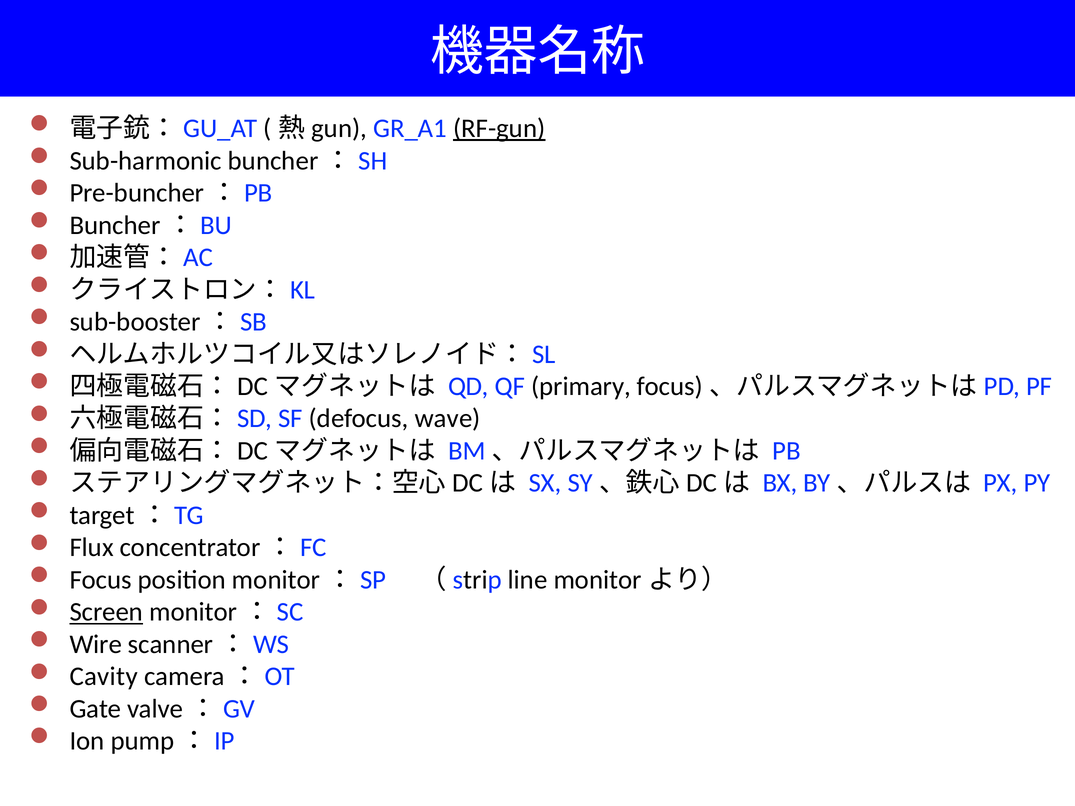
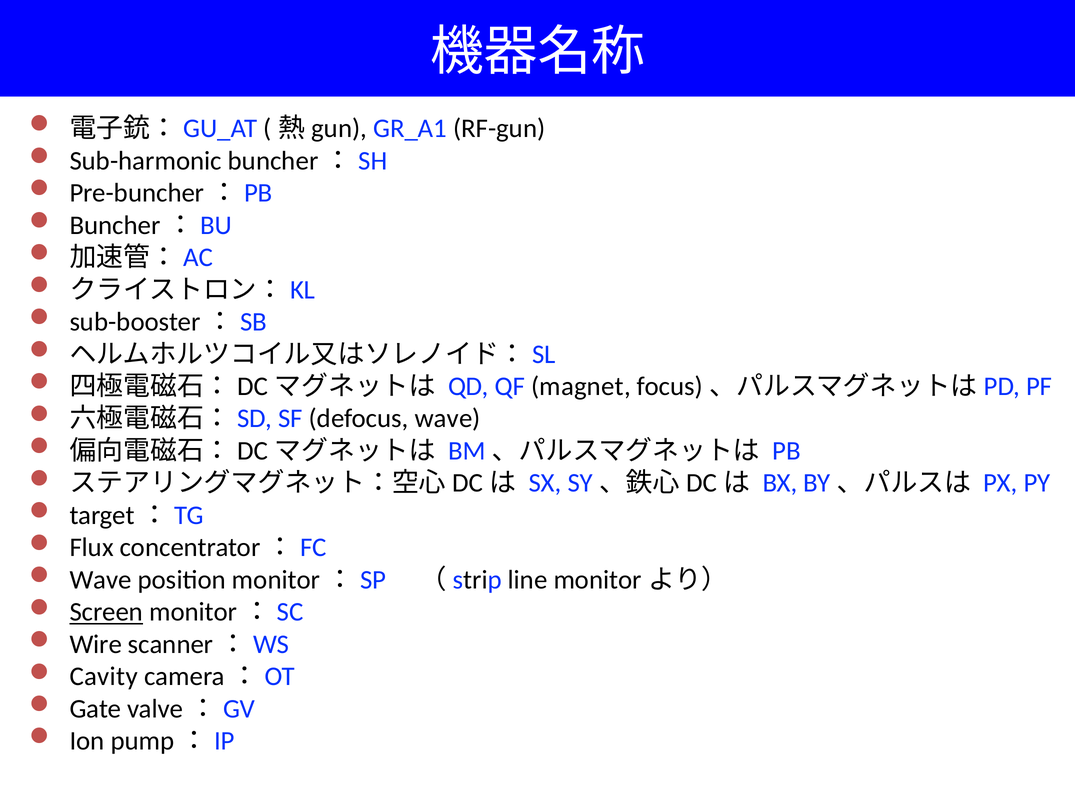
RF-gun underline: present -> none
primary: primary -> magnet
Focus at (101, 580): Focus -> Wave
